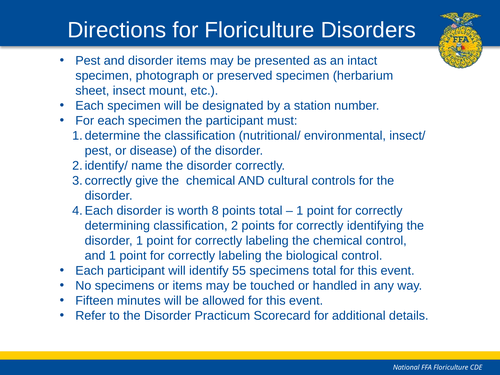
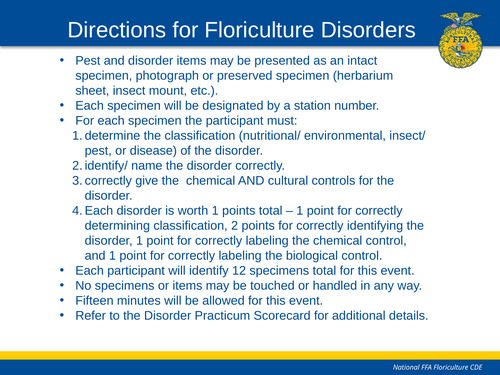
worth 8: 8 -> 1
55: 55 -> 12
